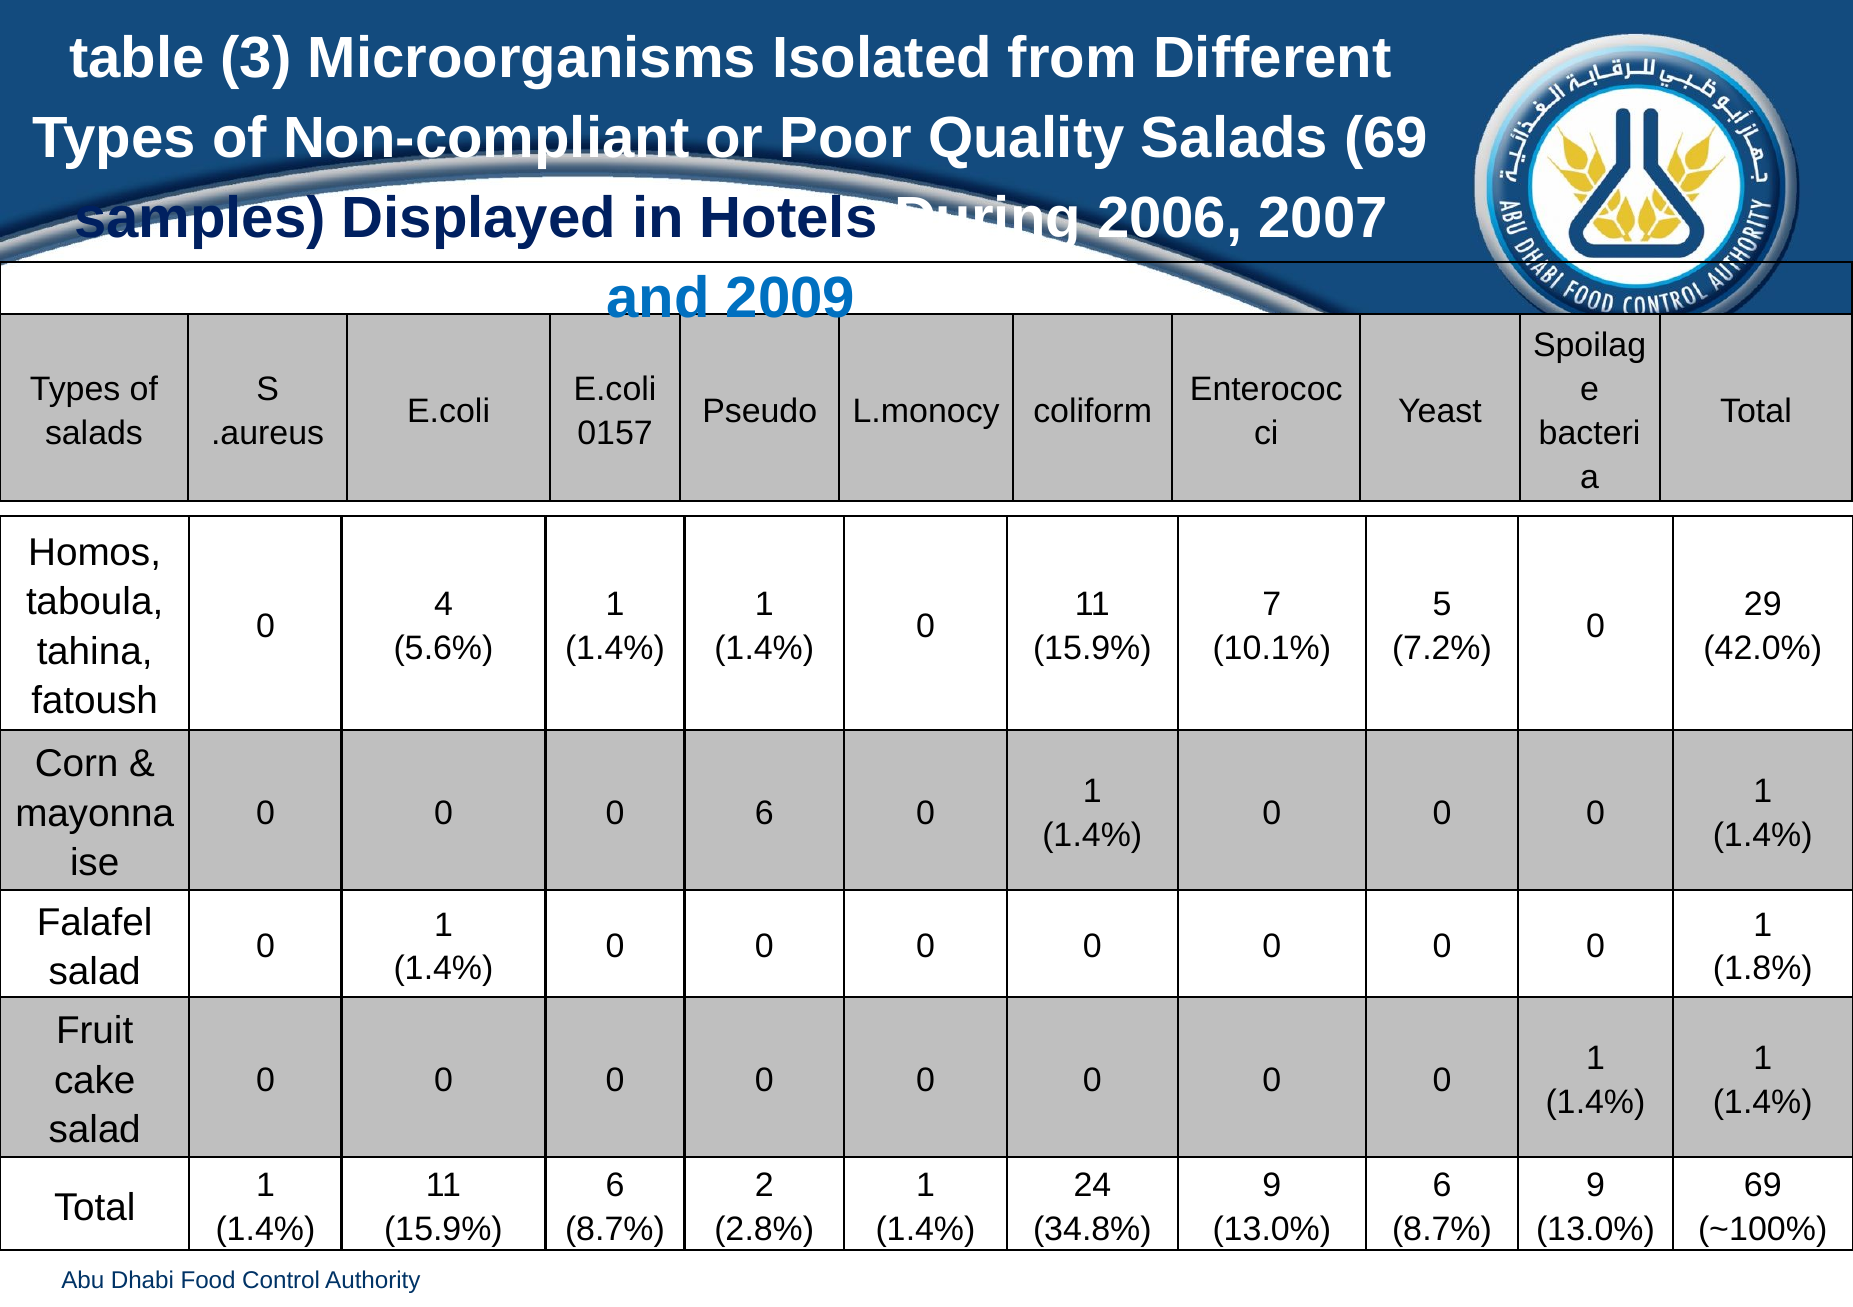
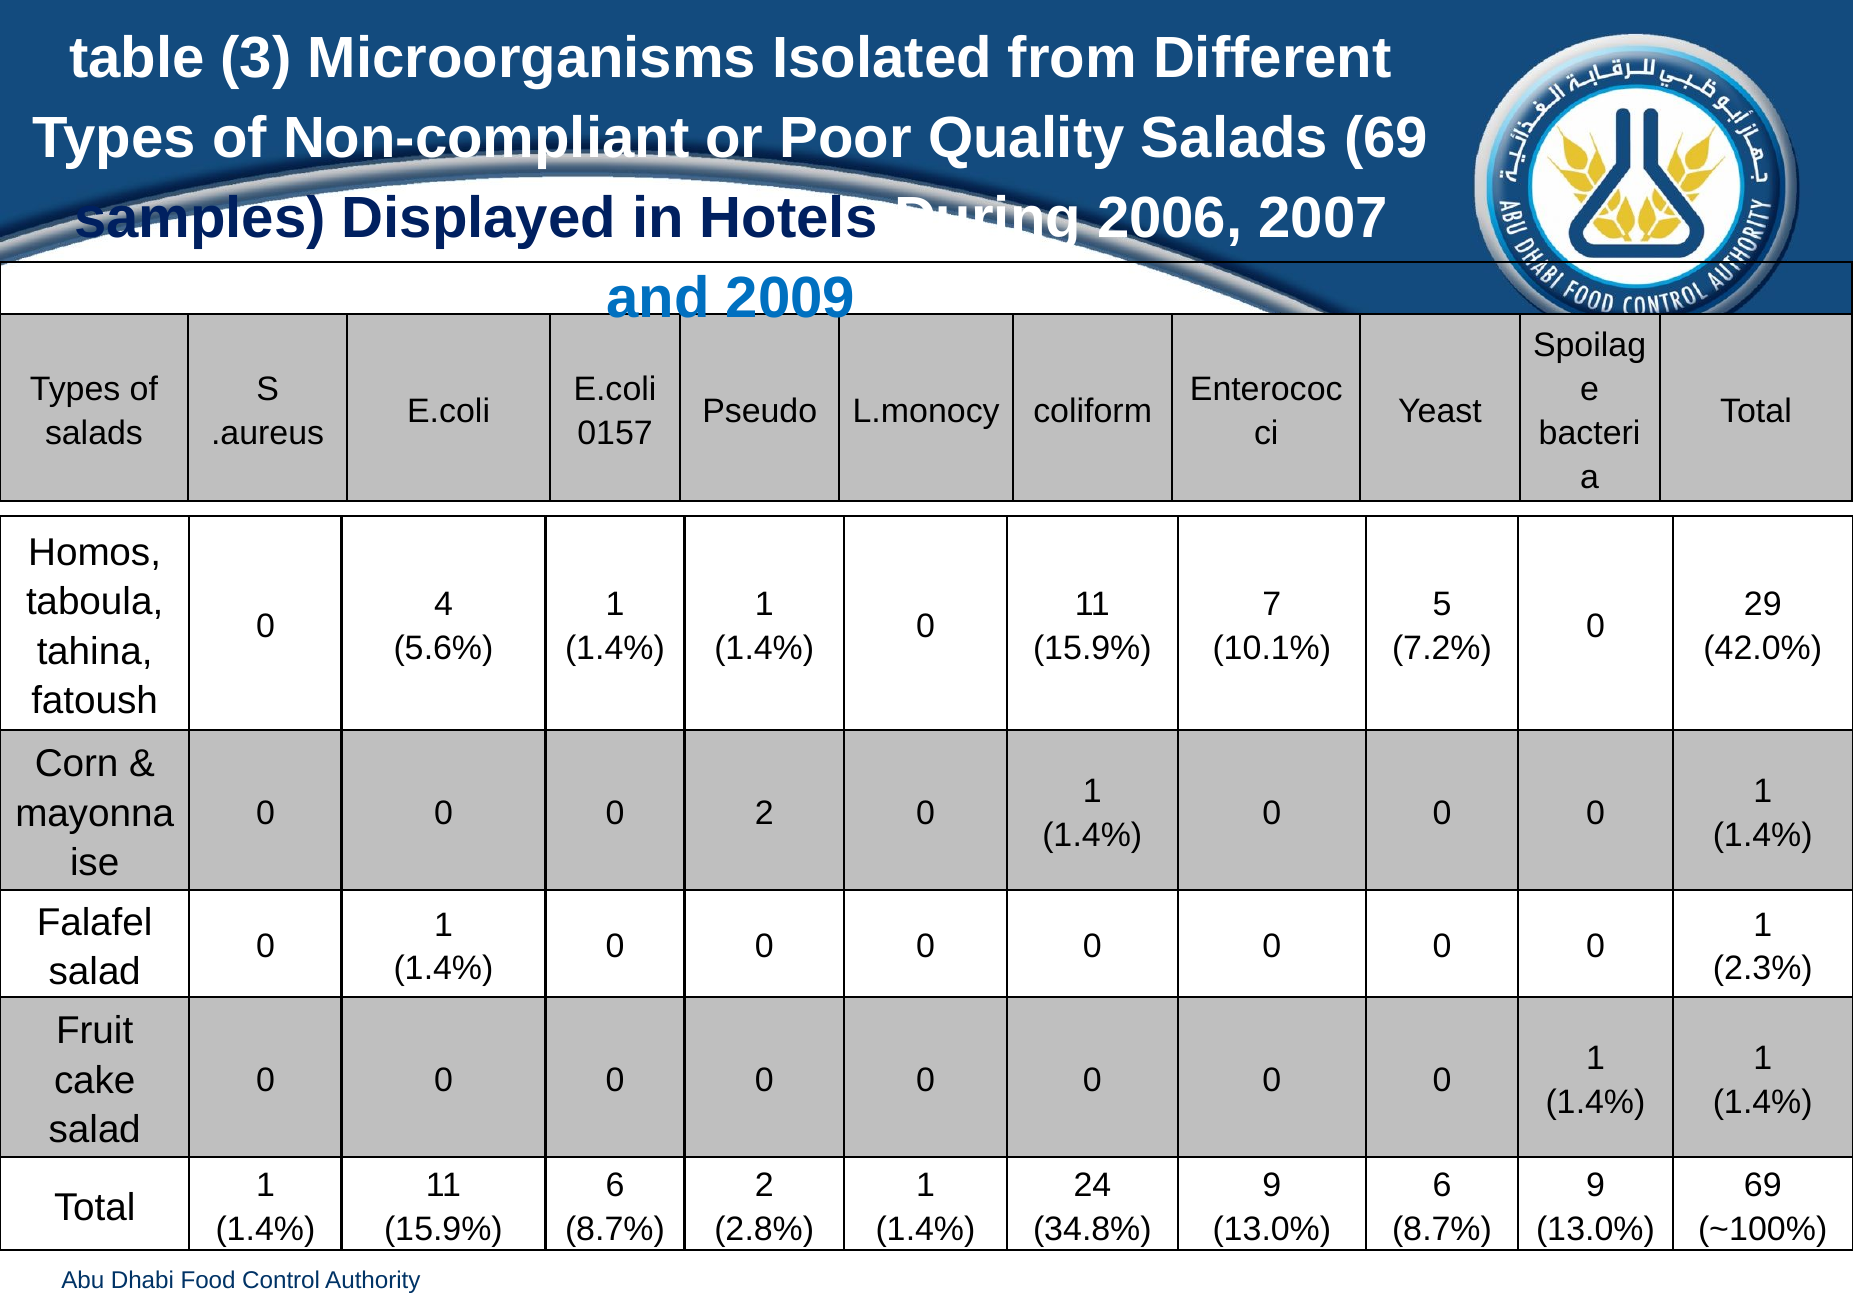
0 6: 6 -> 2
1.8%: 1.8% -> 2.3%
